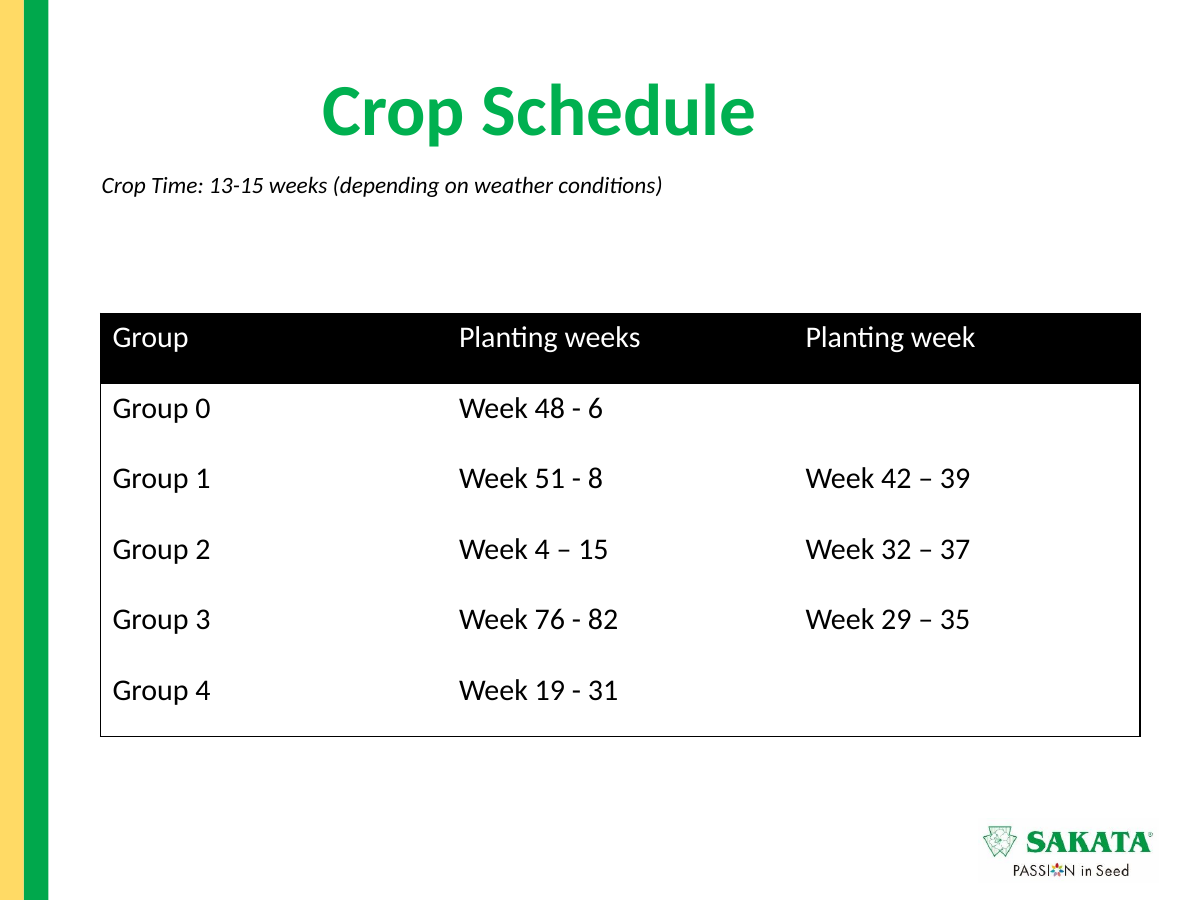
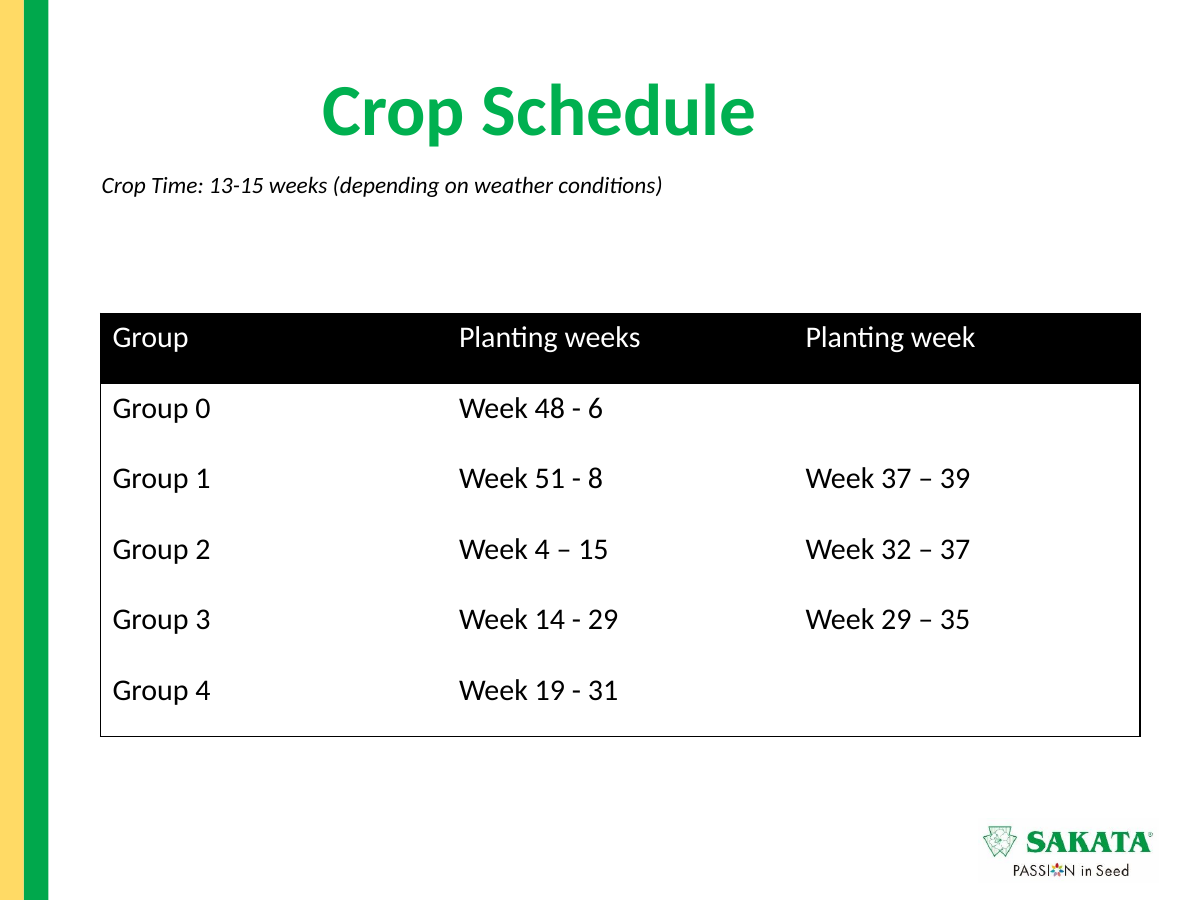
Week 42: 42 -> 37
76: 76 -> 14
82 at (603, 620): 82 -> 29
